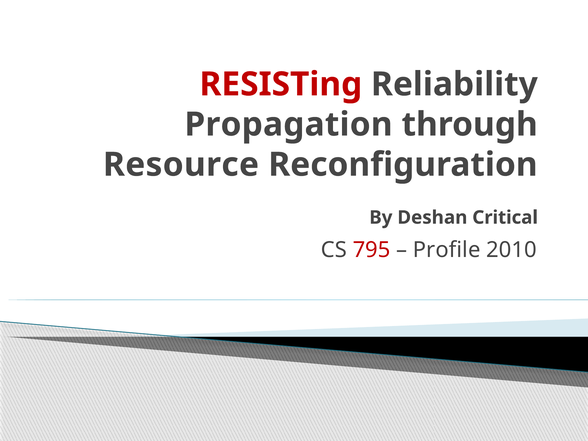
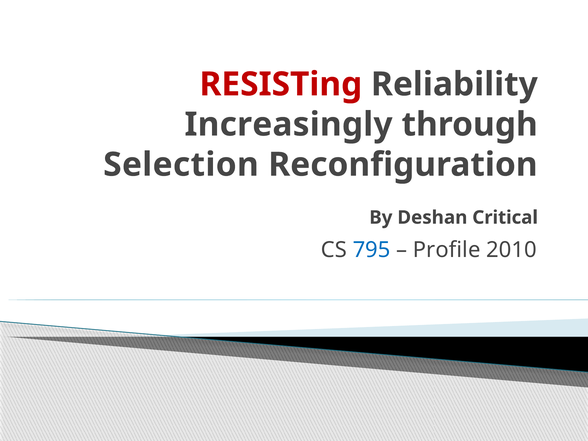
Propagation: Propagation -> Increasingly
Resource: Resource -> Selection
795 colour: red -> blue
